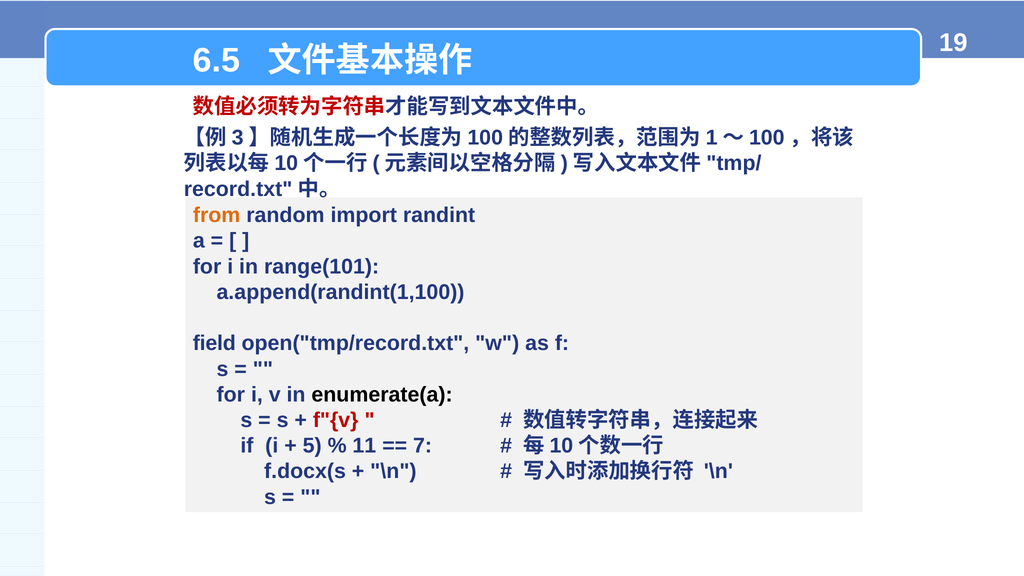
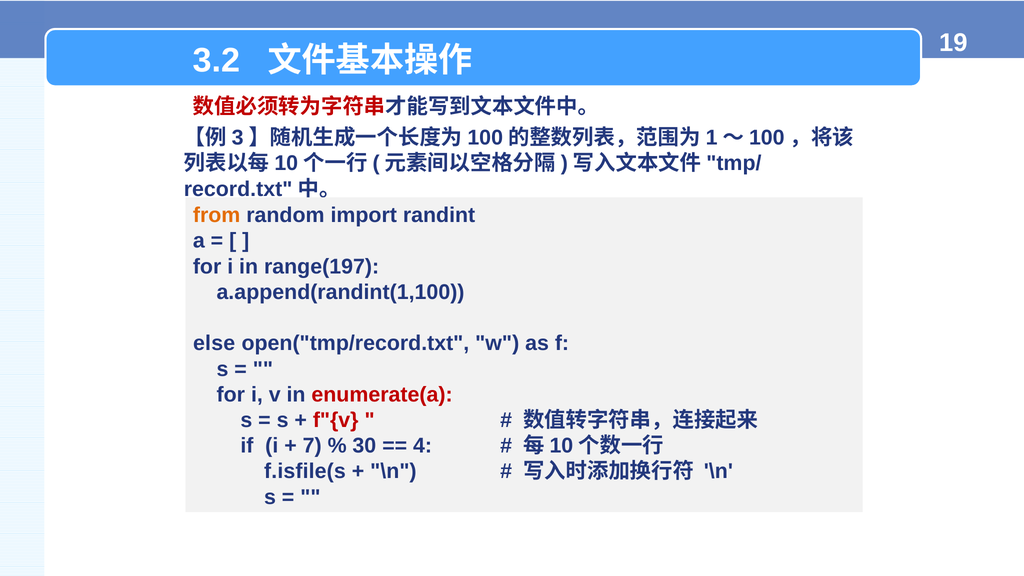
6.5: 6.5 -> 3.2
range(101: range(101 -> range(197
field: field -> else
enumerate(a colour: black -> red
5: 5 -> 7
11: 11 -> 30
7: 7 -> 4
f.docx(s: f.docx(s -> f.isfile(s
